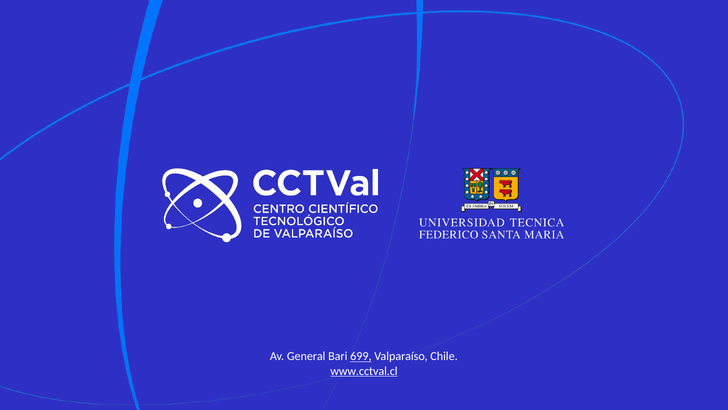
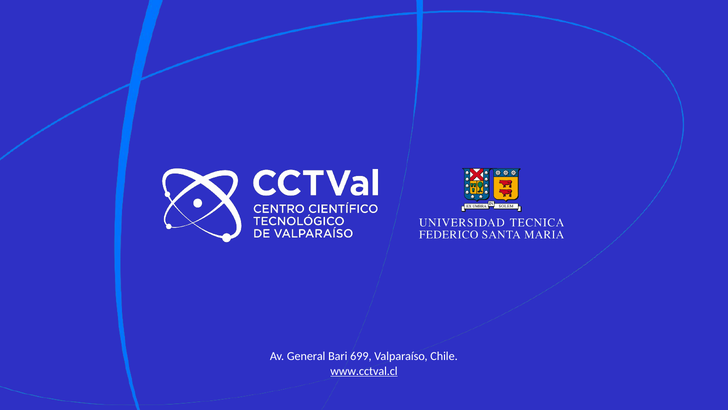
699 underline: present -> none
